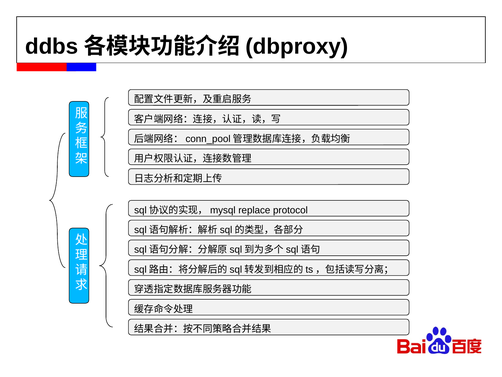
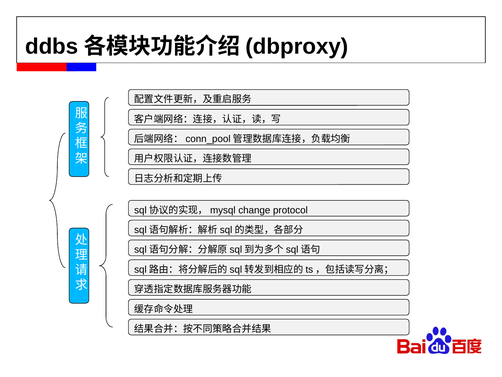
replace: replace -> change
